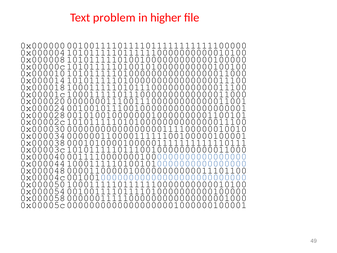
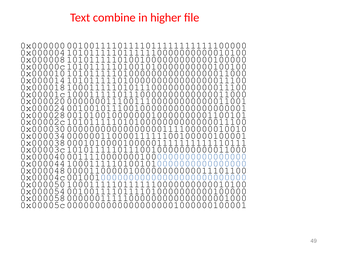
problem: problem -> combine
